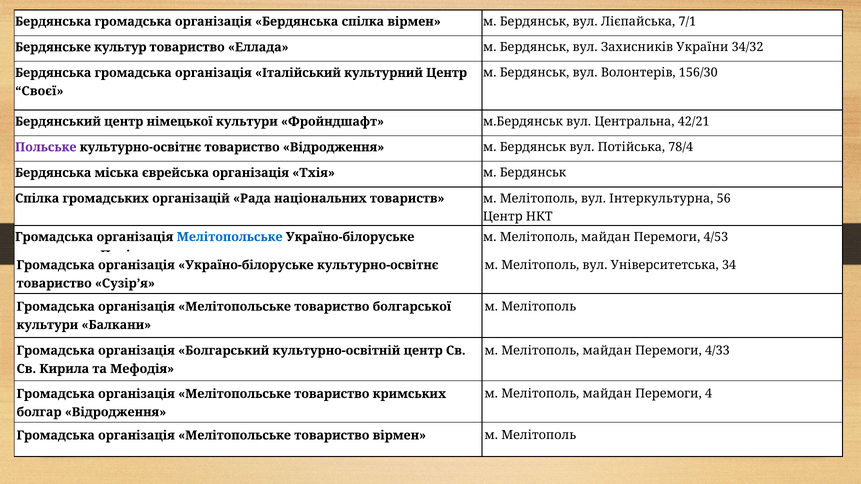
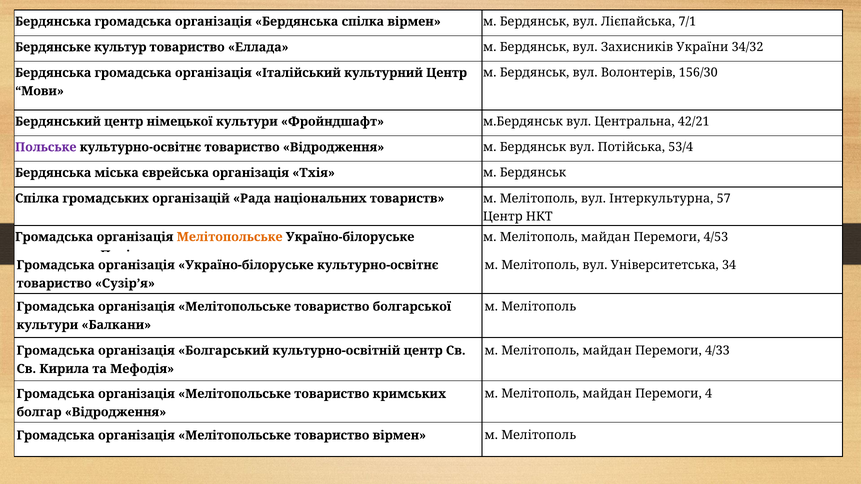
Своєї: Своєї -> Мови
78/4: 78/4 -> 53/4
56: 56 -> 57
Мелітопольське at (230, 237) colour: blue -> orange
